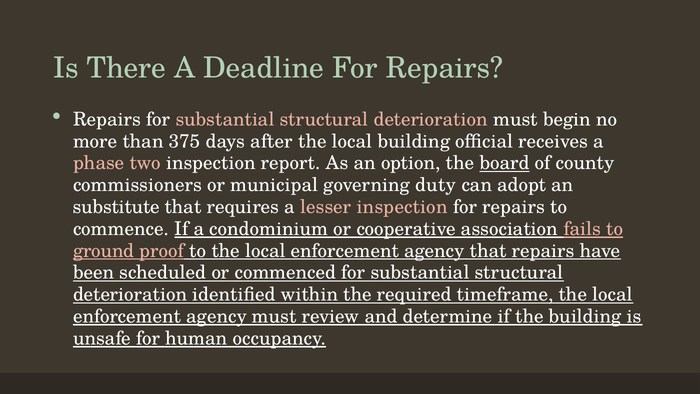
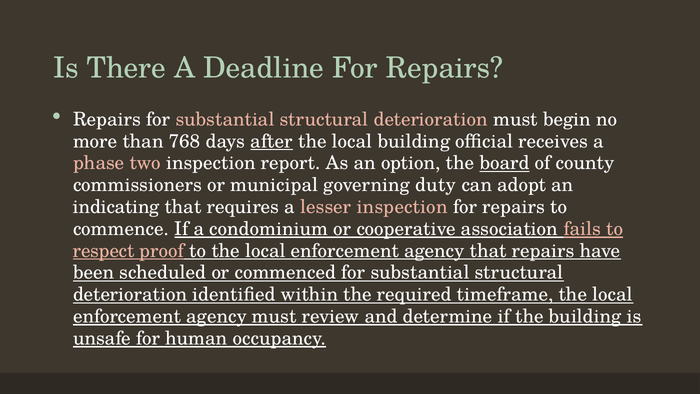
375: 375 -> 768
after underline: none -> present
substitute: substitute -> indicating
ground: ground -> respect
